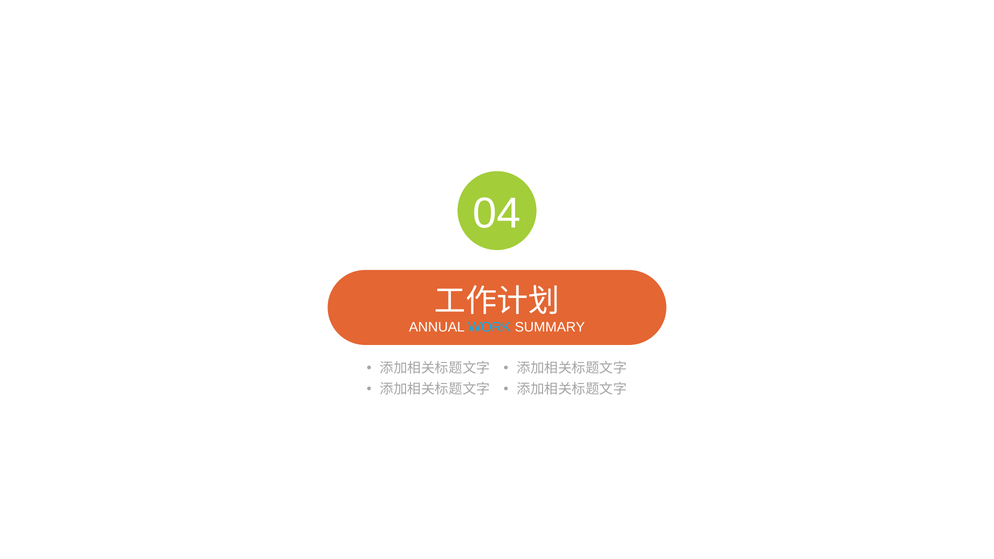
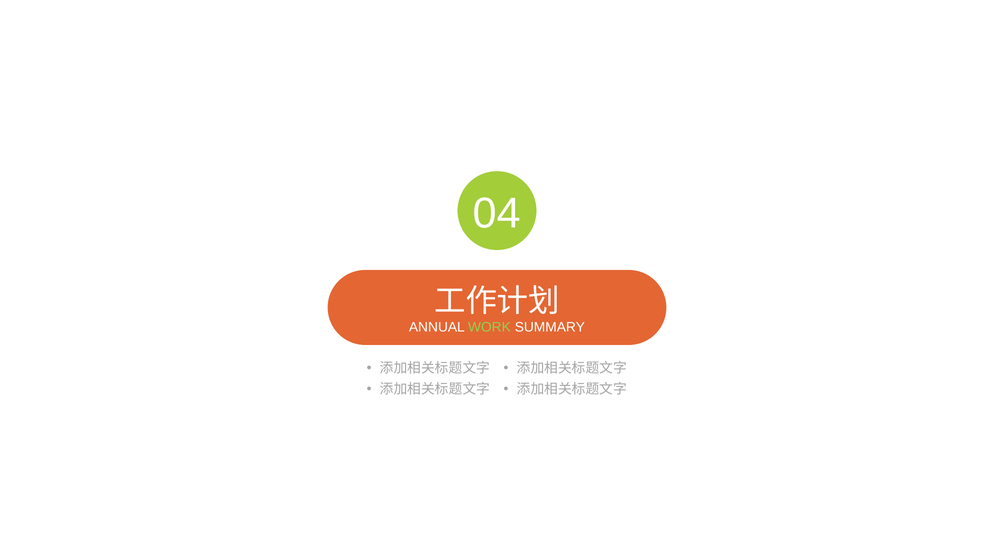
WORK colour: light blue -> light green
